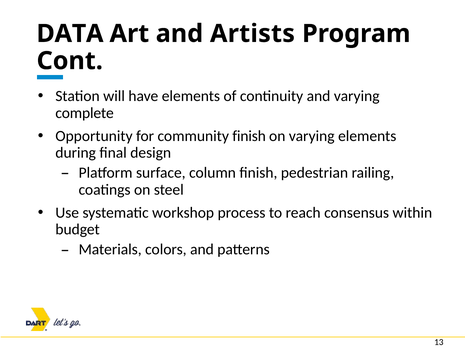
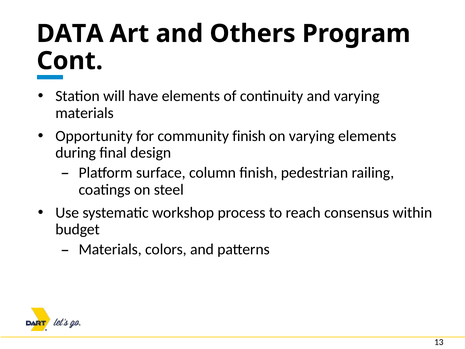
Artists: Artists -> Others
complete at (85, 113): complete -> materials
